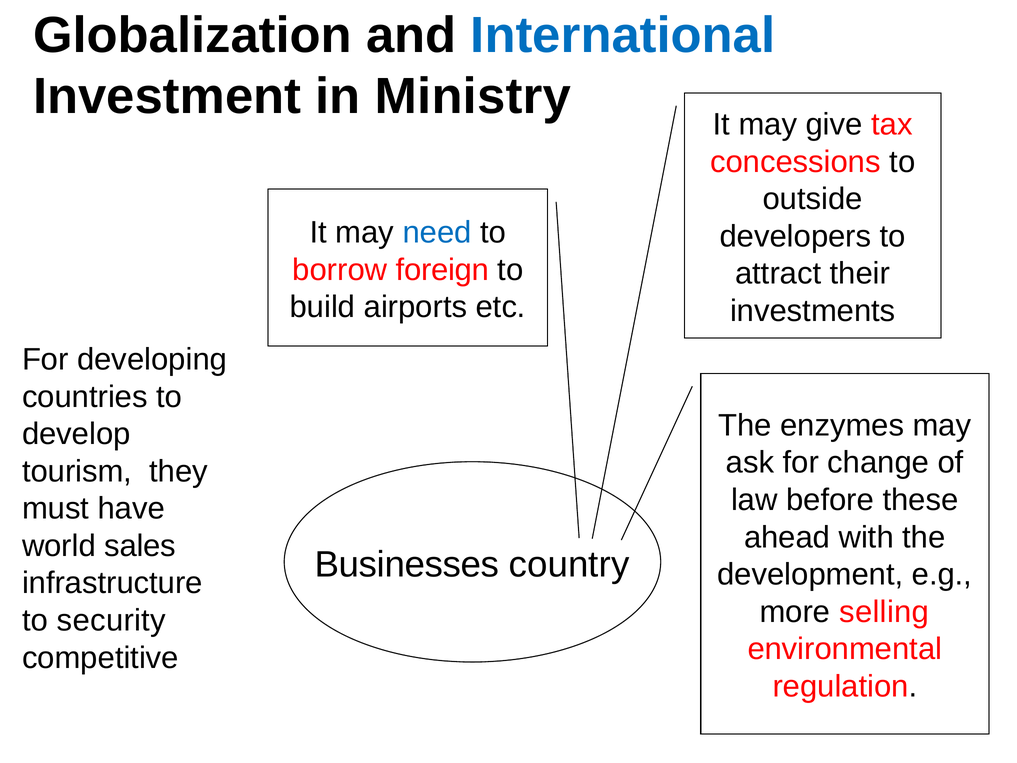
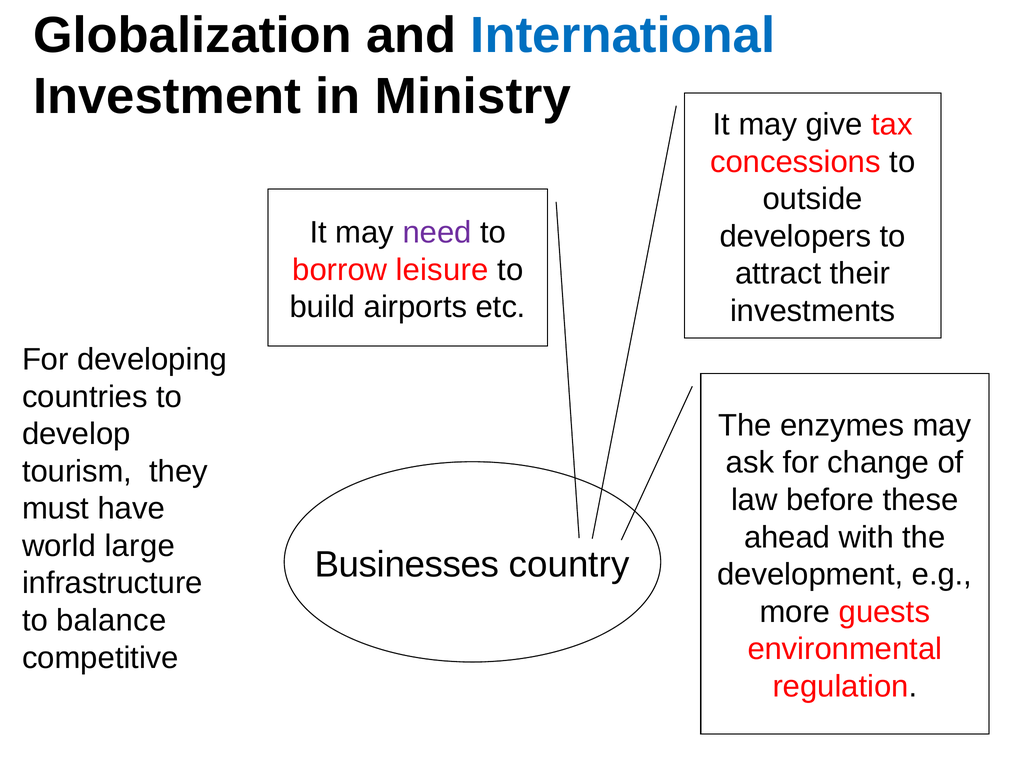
need colour: blue -> purple
foreign: foreign -> leisure
sales: sales -> large
selling: selling -> guests
security: security -> balance
